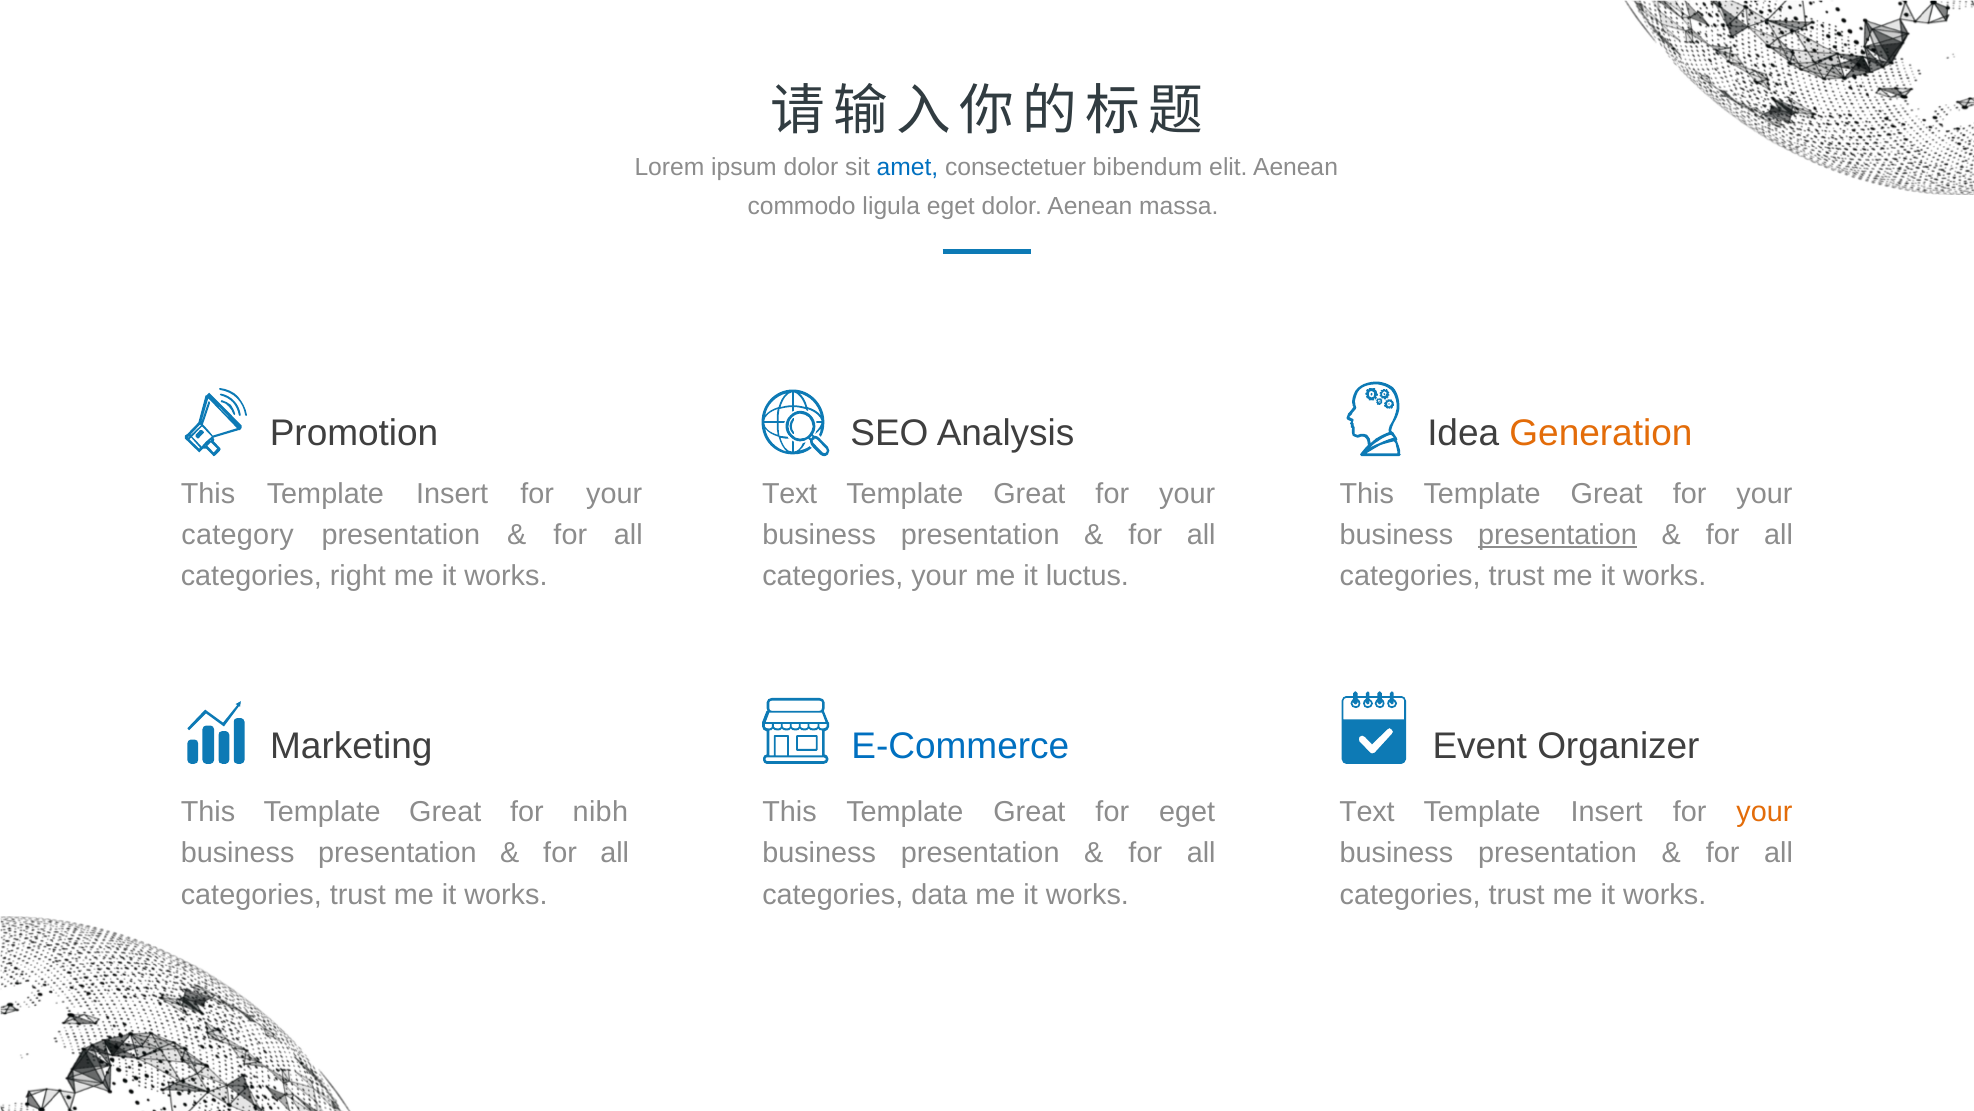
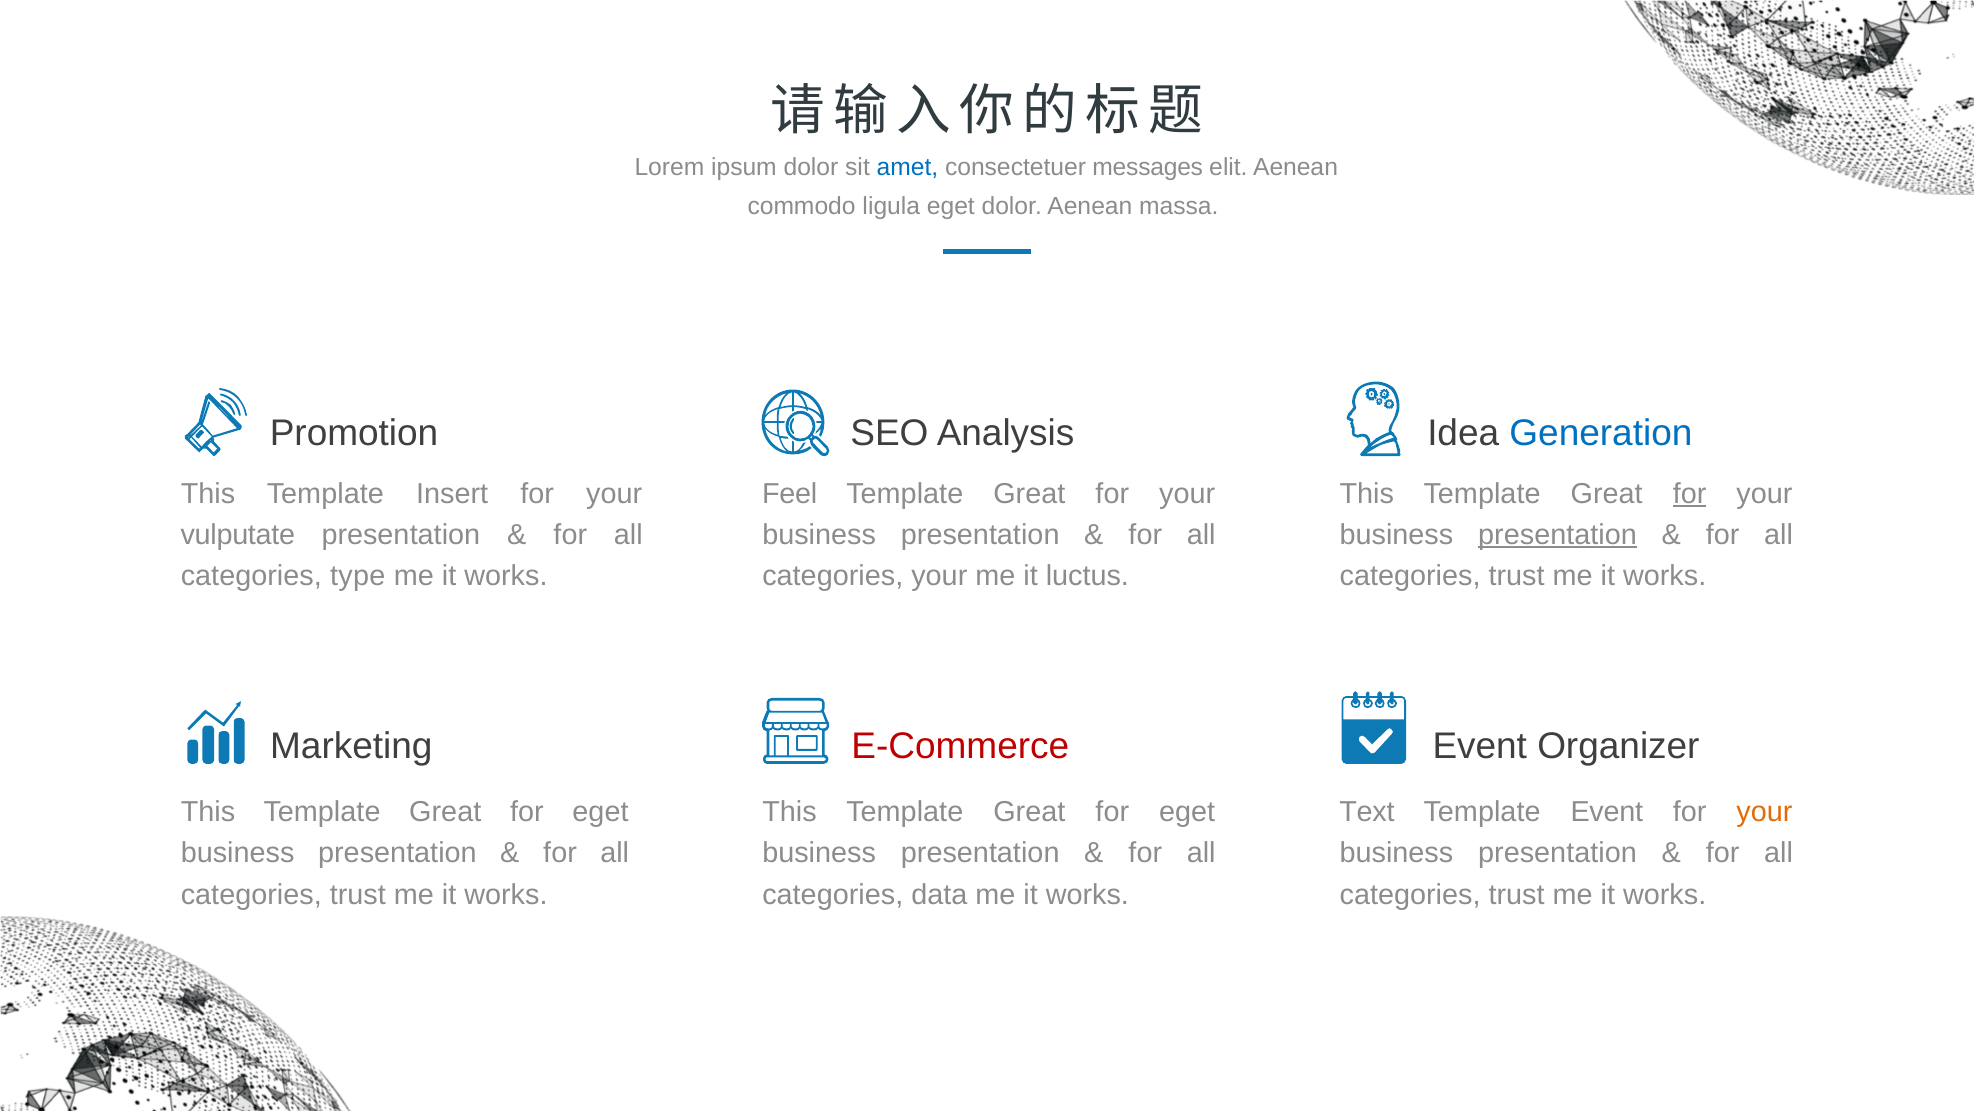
bibendum: bibendum -> messages
Generation colour: orange -> blue
Text at (790, 493): Text -> Feel
for at (1690, 493) underline: none -> present
category: category -> vulputate
right: right -> type
E-Commerce colour: blue -> red
nibh at (600, 812): nibh -> eget
Insert at (1607, 812): Insert -> Event
